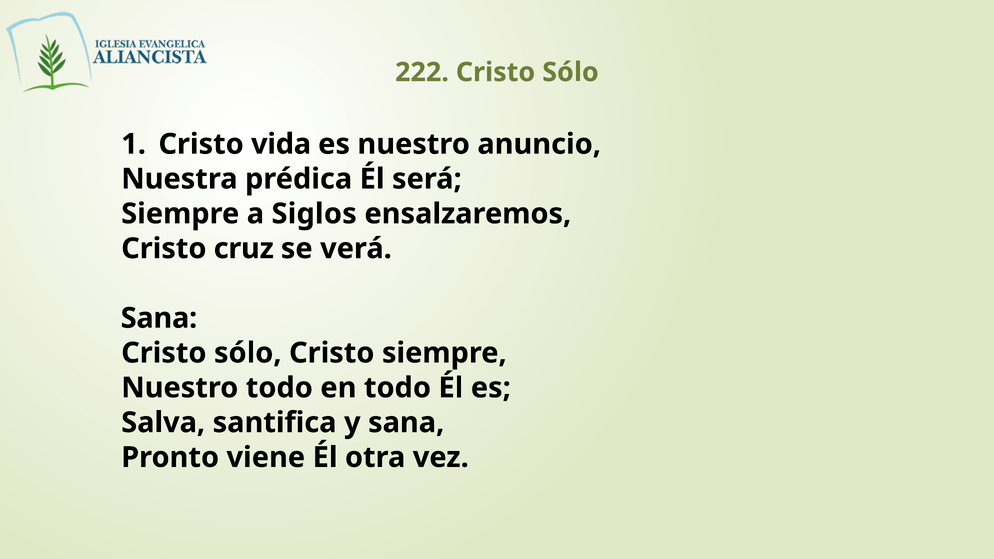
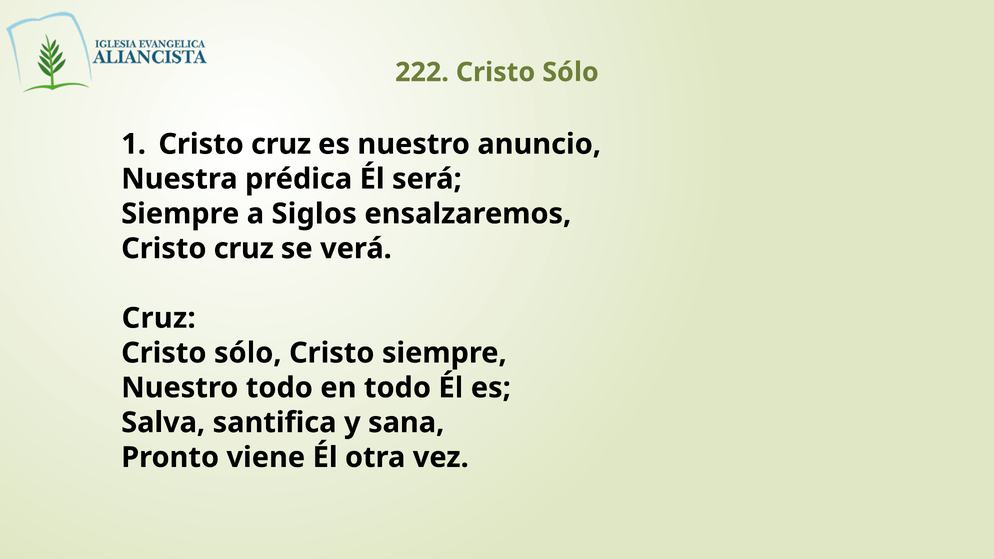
vida at (281, 144): vida -> cruz
Sana at (159, 318): Sana -> Cruz
